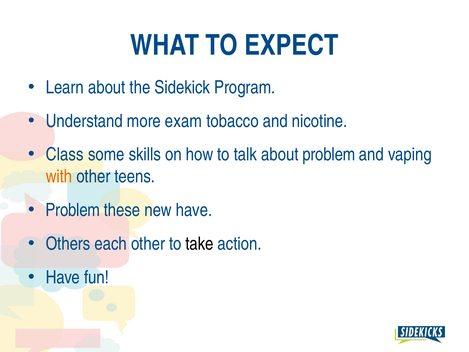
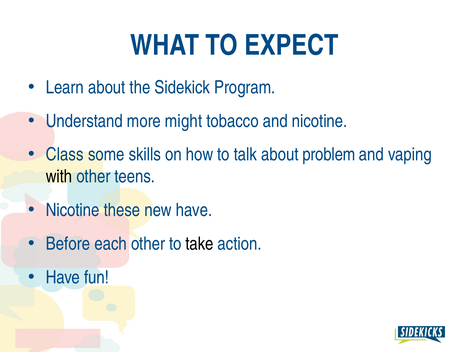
exam: exam -> might
with colour: orange -> black
Problem at (73, 210): Problem -> Nicotine
Others: Others -> Before
